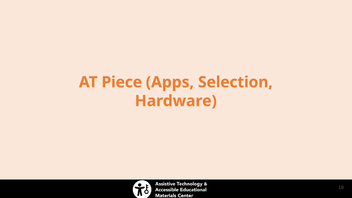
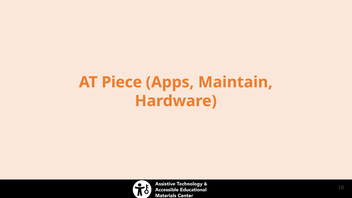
Selection: Selection -> Maintain
